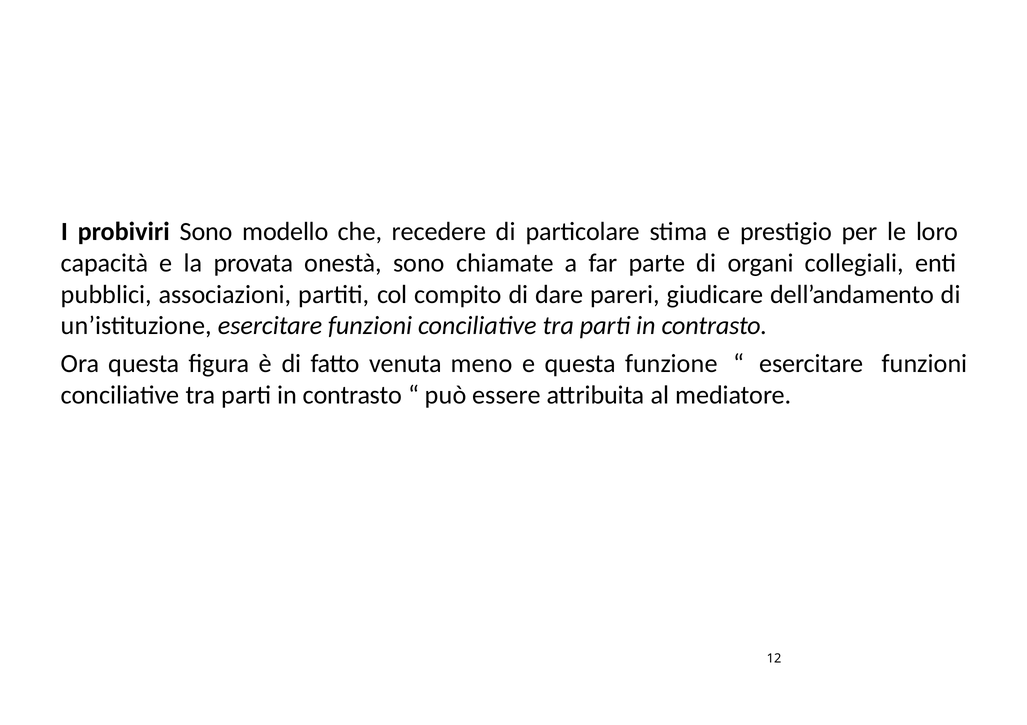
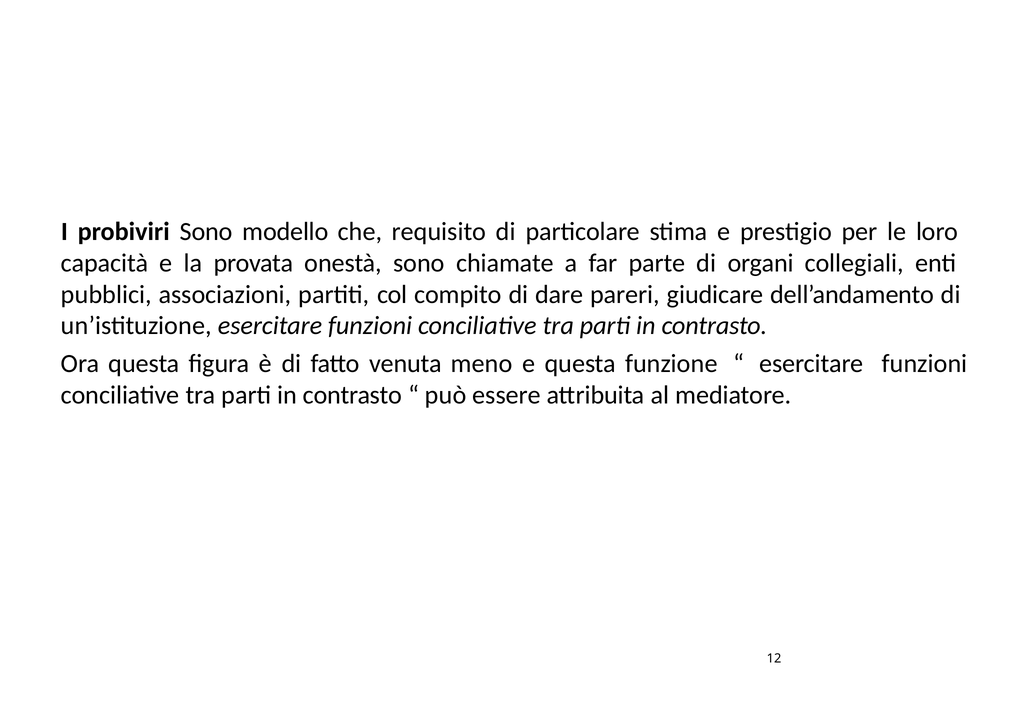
recedere: recedere -> requisito
